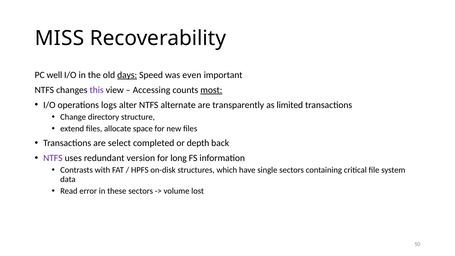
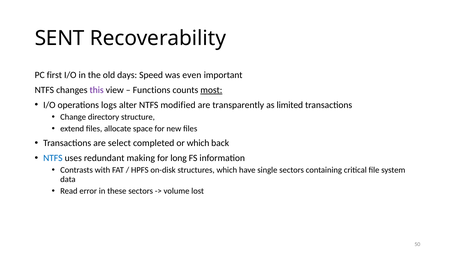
MISS: MISS -> SENT
well: well -> first
days underline: present -> none
Accessing: Accessing -> Functions
alternate: alternate -> modified
or depth: depth -> which
NTFS at (53, 158) colour: purple -> blue
version: version -> making
